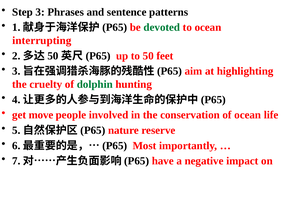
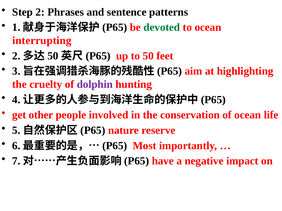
Step 3: 3 -> 2
dolphin colour: green -> purple
move: move -> other
